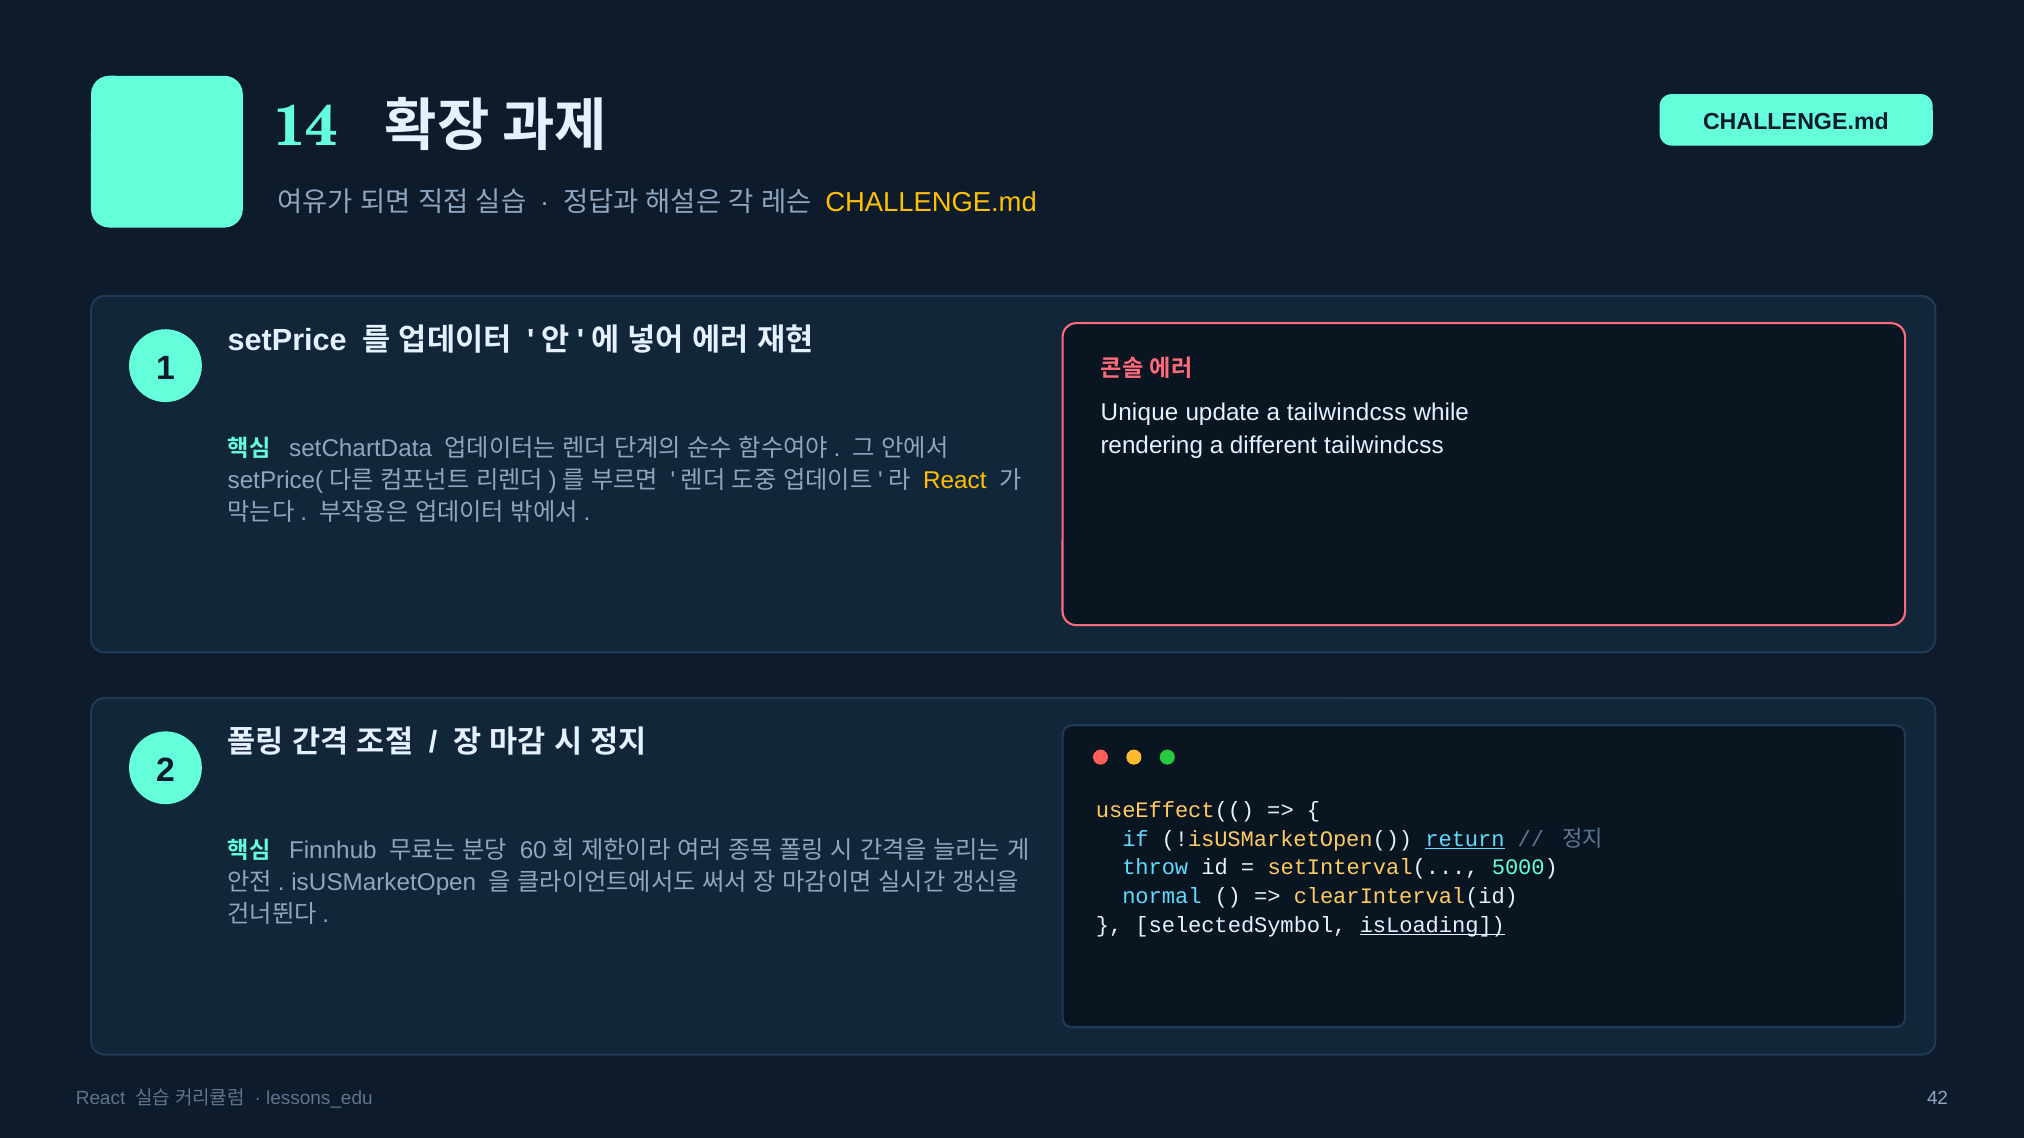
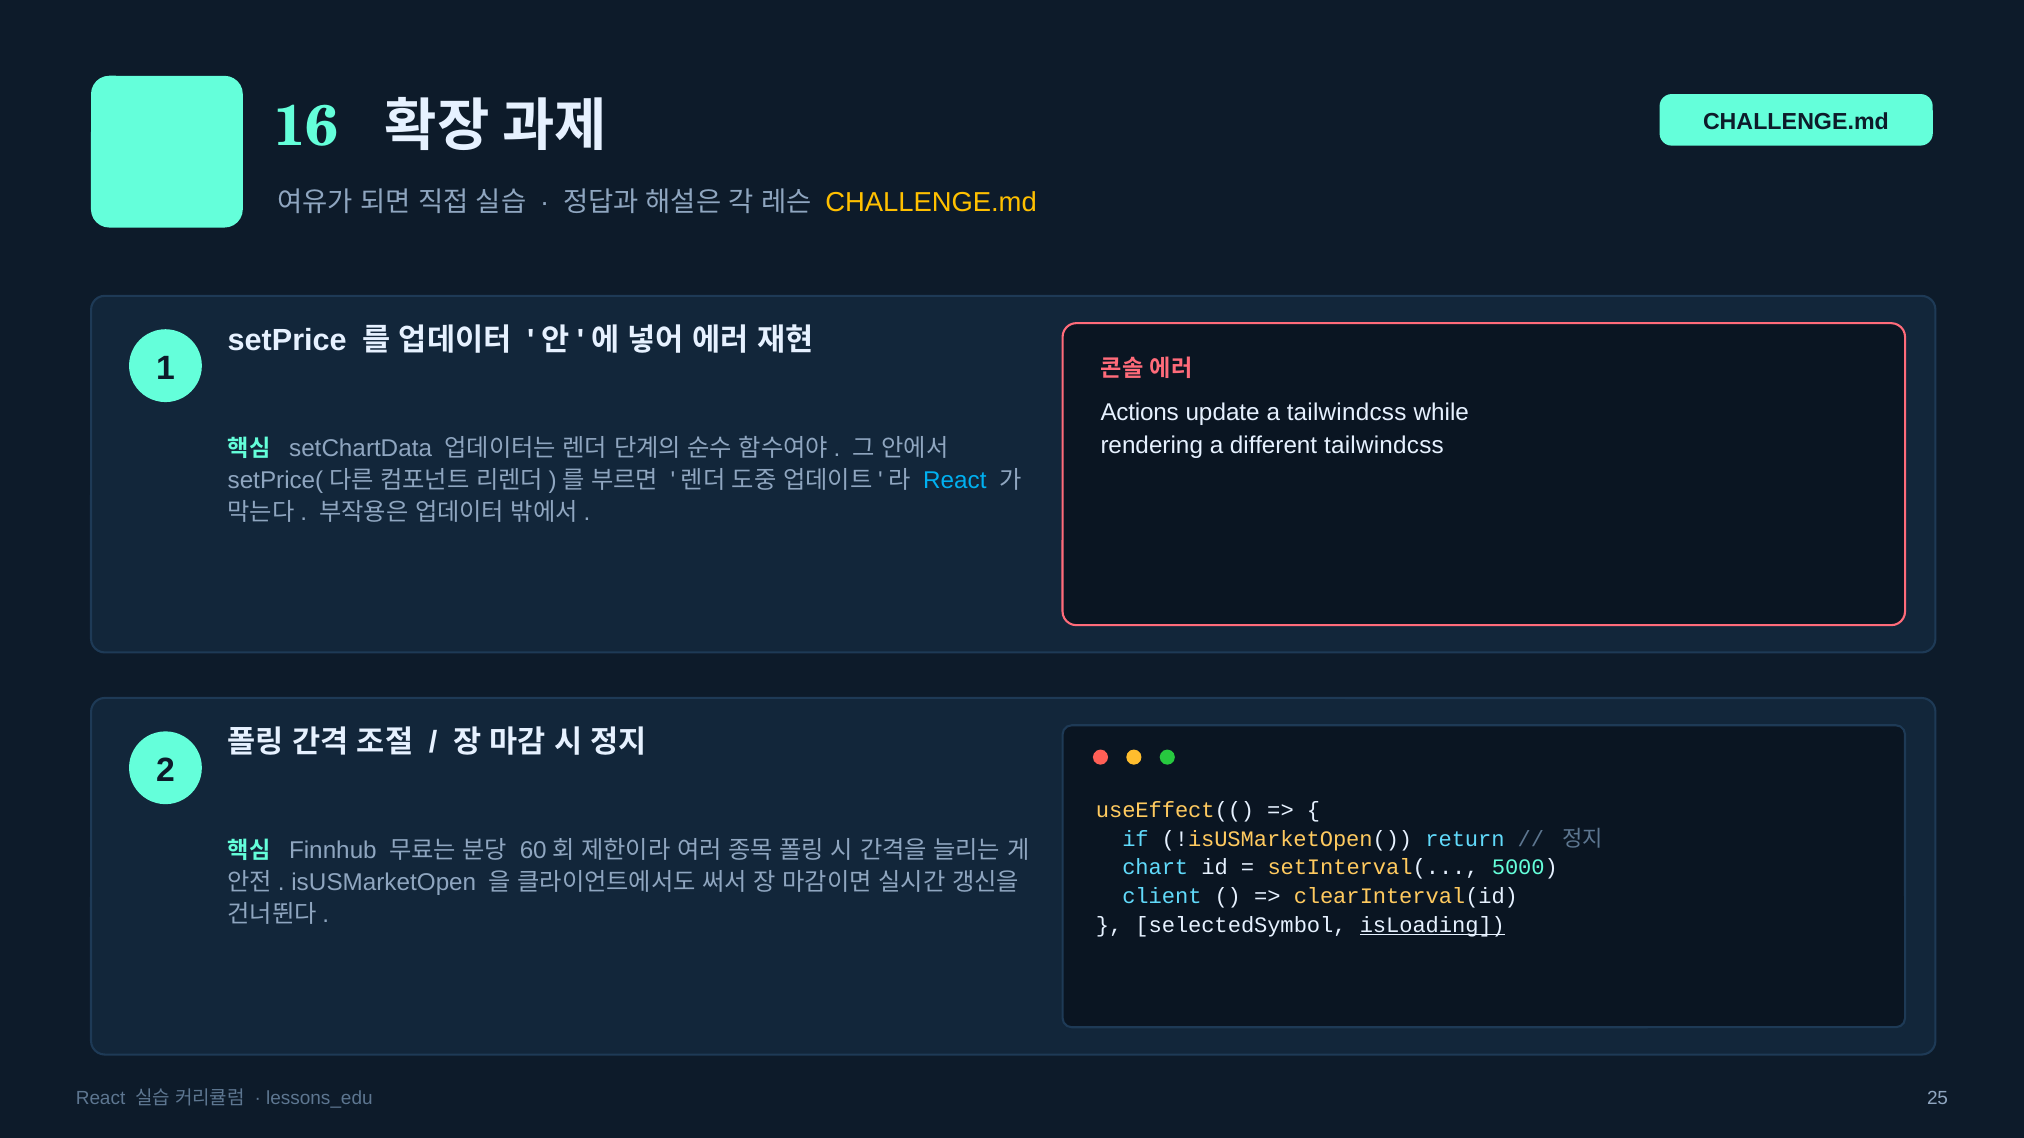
14: 14 -> 16
Unique: Unique -> Actions
React at (955, 481) colour: yellow -> light blue
return underline: present -> none
throw: throw -> chart
normal: normal -> client
42: 42 -> 25
